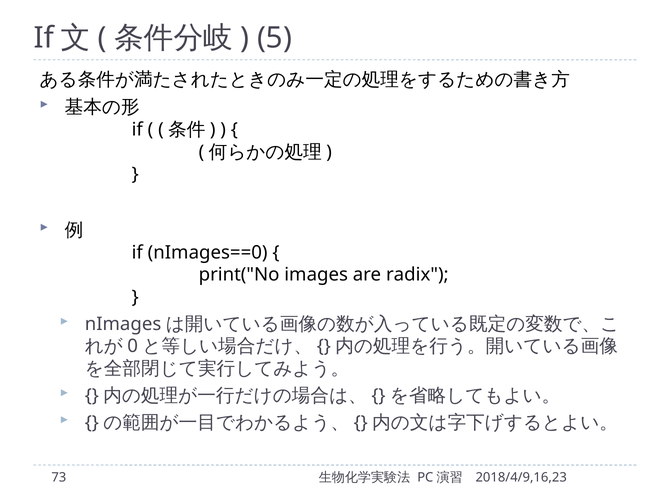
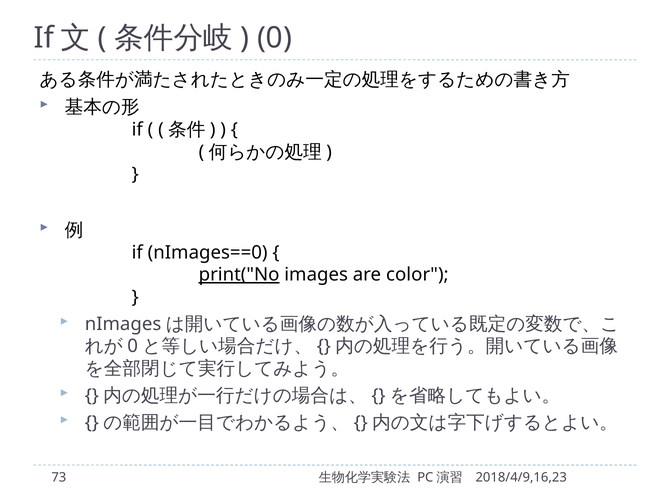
5: 5 -> 0
print("No underline: none -> present
radix: radix -> color
